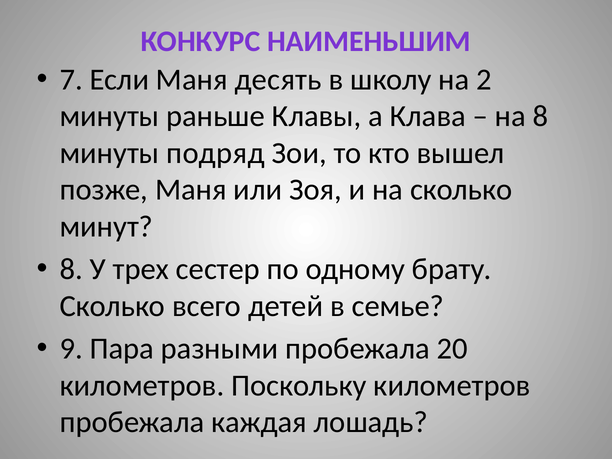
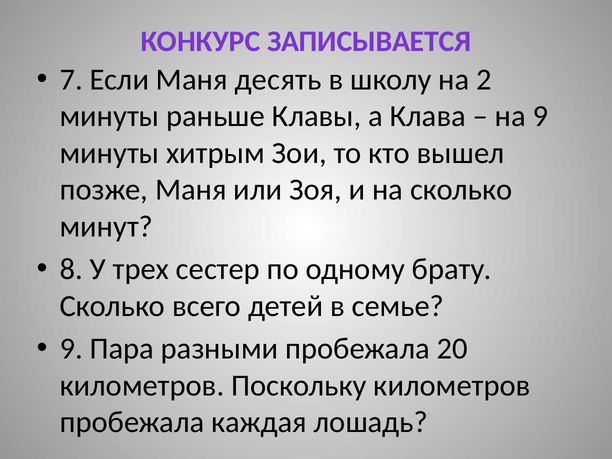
НАИМЕНЬШИМ: НАИМЕНЬШИМ -> ЗАПИСЫВАЕТСЯ
на 8: 8 -> 9
подряд: подряд -> хитрым
